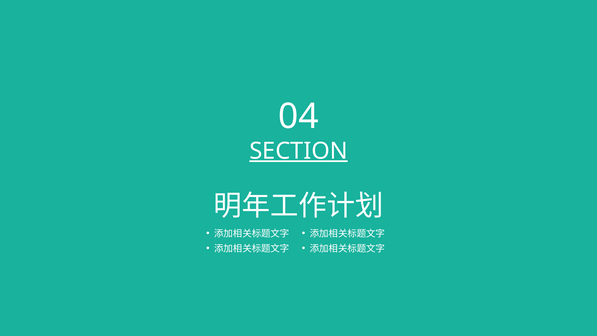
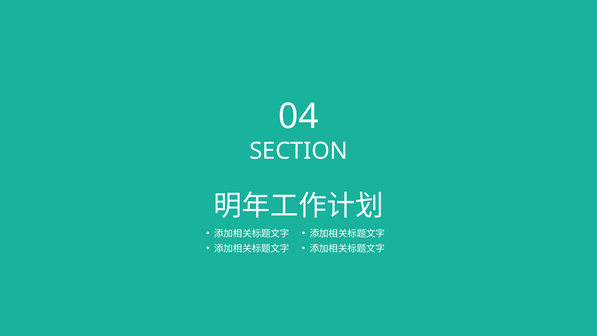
SECTION underline: present -> none
